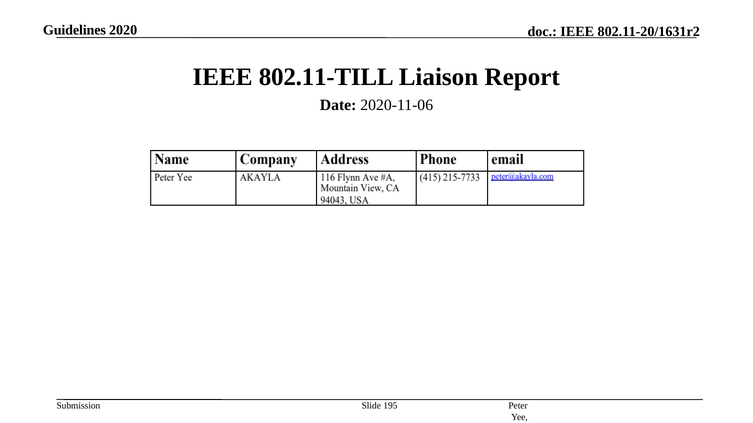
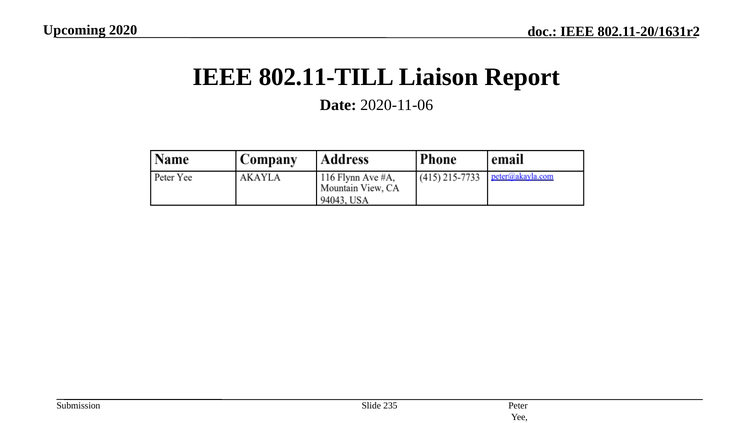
Guidelines: Guidelines -> Upcoming
195: 195 -> 235
